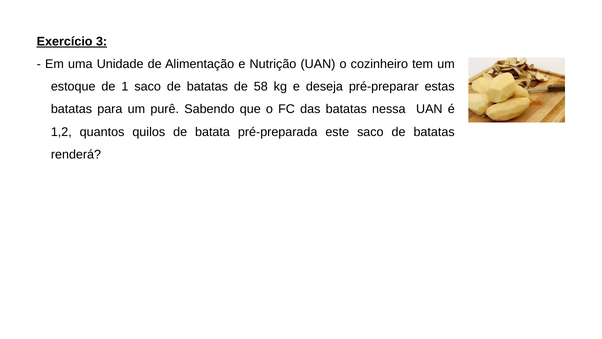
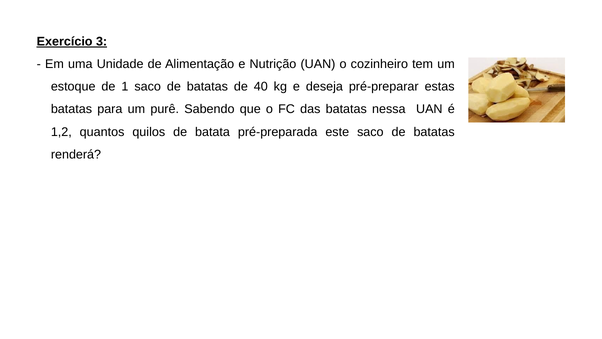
58: 58 -> 40
